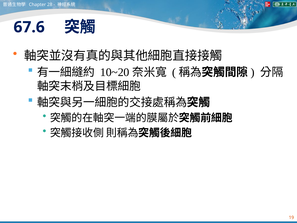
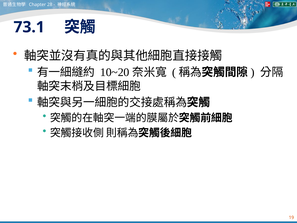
67.6: 67.6 -> 73.1
